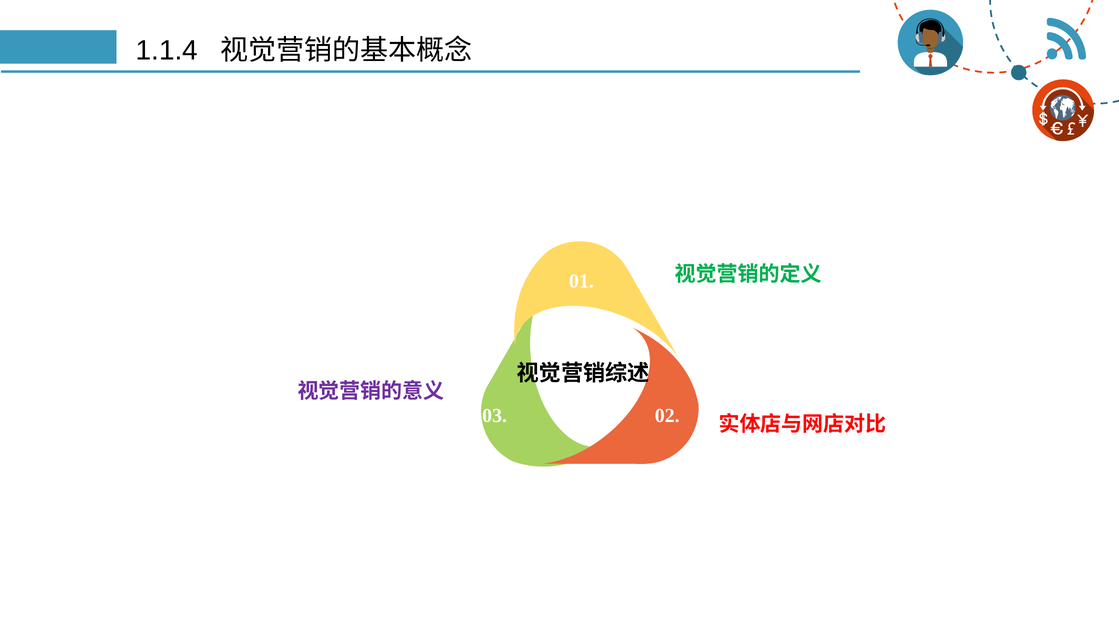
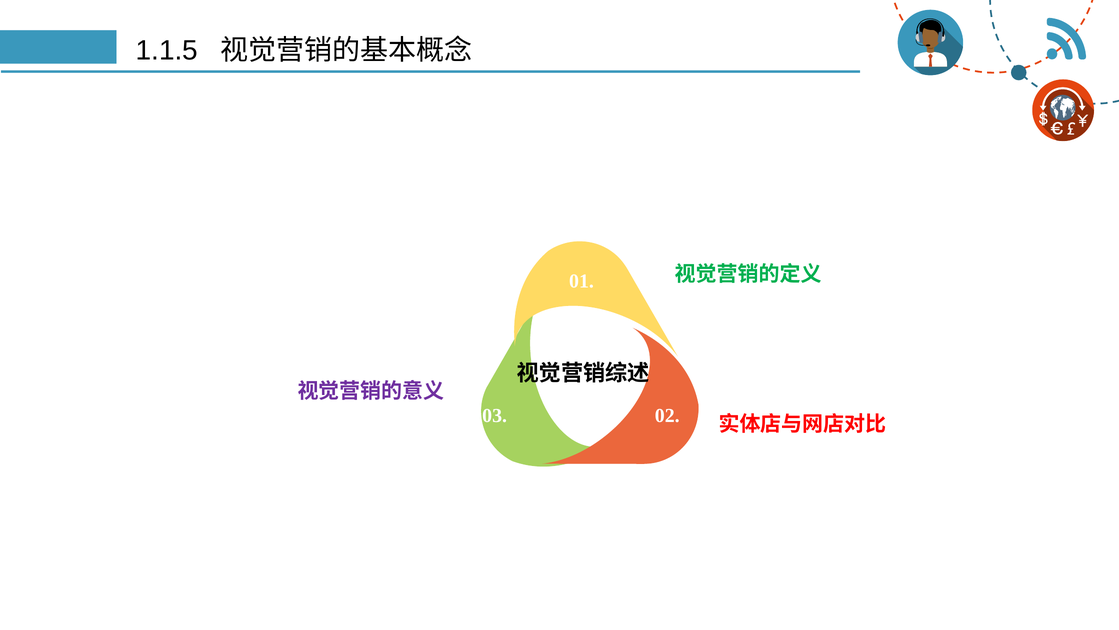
1.1.4: 1.1.4 -> 1.1.5
